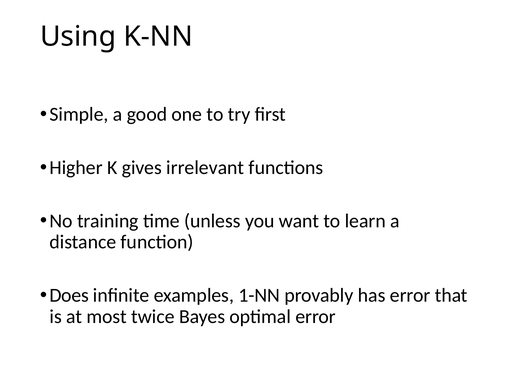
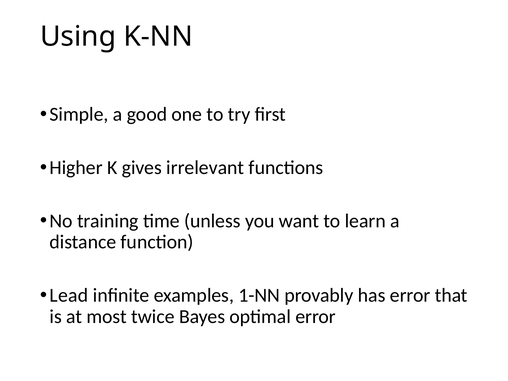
Does: Does -> Lead
